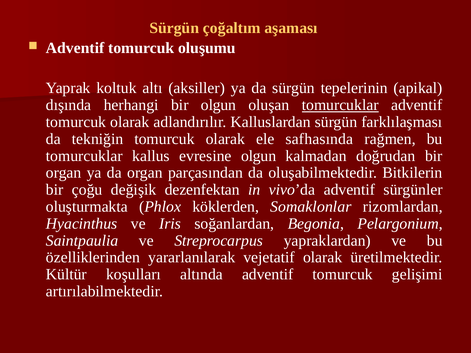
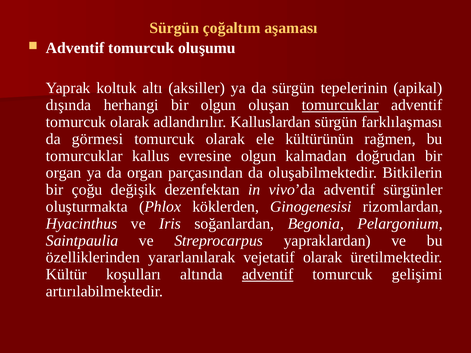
tekniğin: tekniğin -> görmesi
safhasında: safhasında -> kültürünün
Somaklonlar: Somaklonlar -> Ginogenesisi
adventif at (268, 275) underline: none -> present
